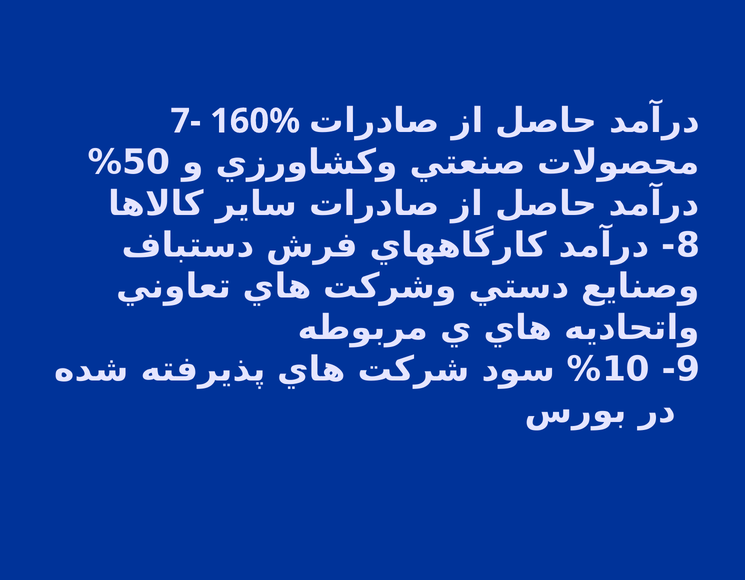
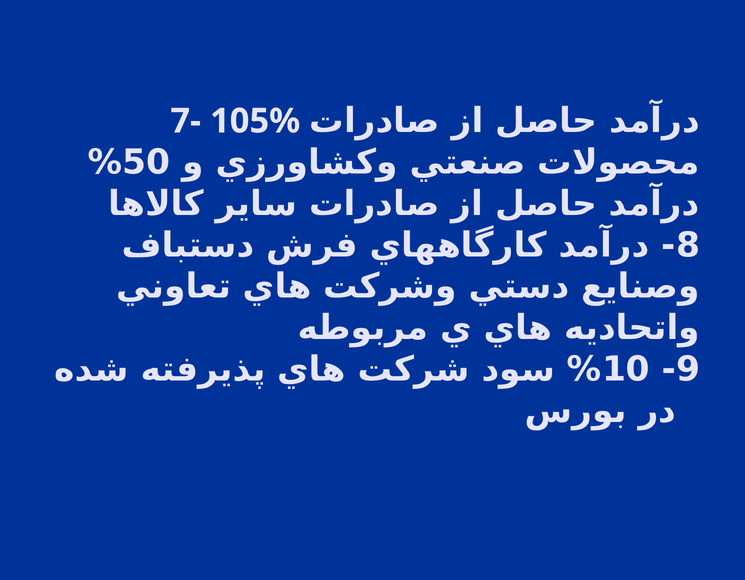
160%: 160% -> 105%
